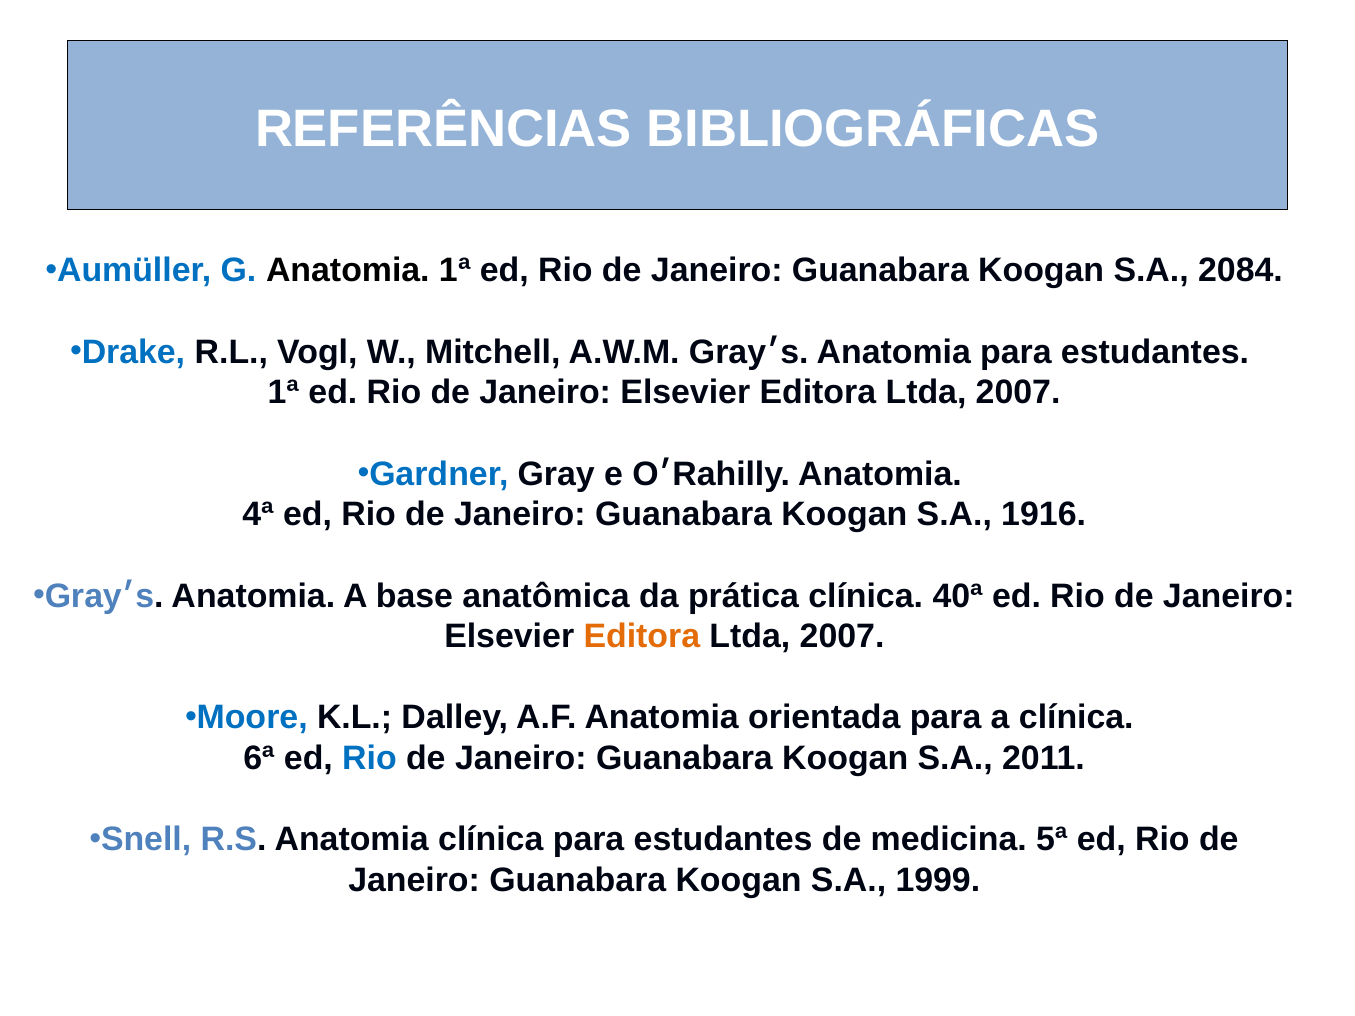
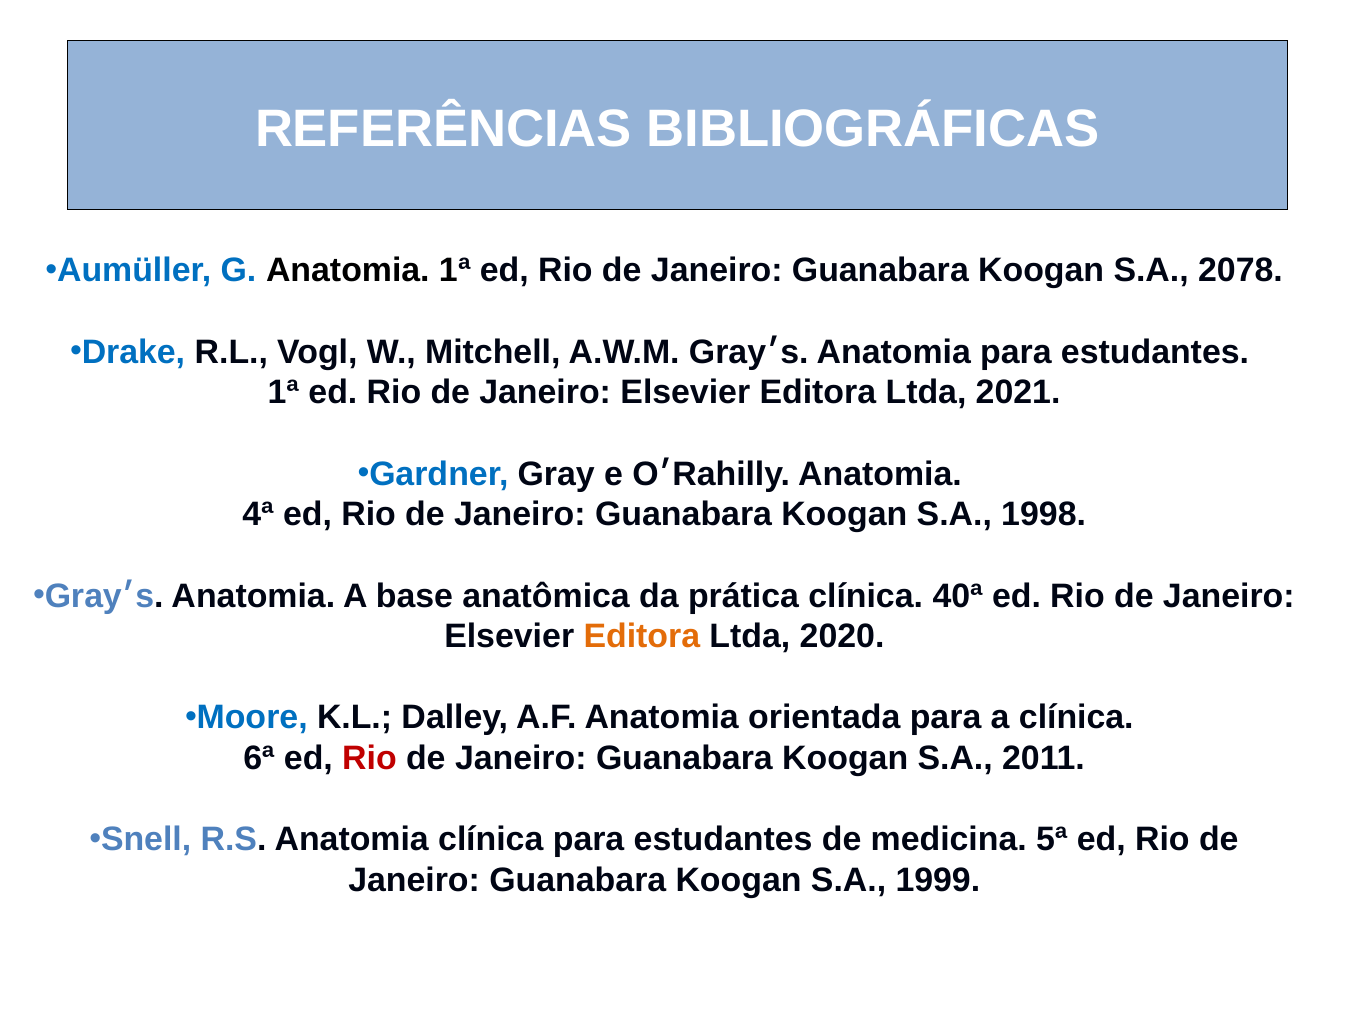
2084: 2084 -> 2078
2007 at (1018, 393): 2007 -> 2021
1916: 1916 -> 1998
2007 at (842, 637): 2007 -> 2020
Rio at (369, 759) colour: blue -> red
